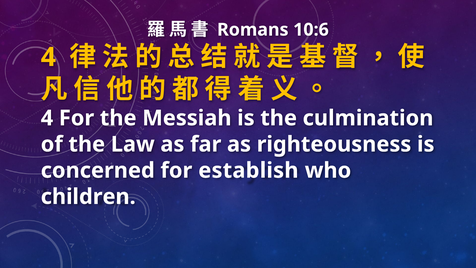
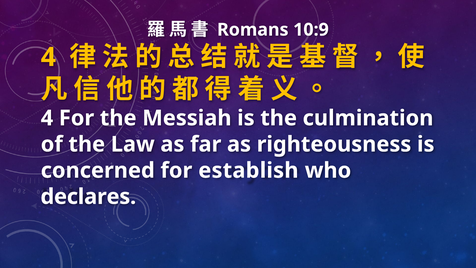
10:6: 10:6 -> 10:9
children: children -> declares
